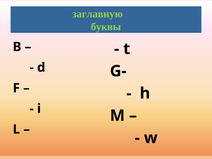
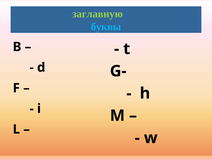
буквы colour: light green -> light blue
